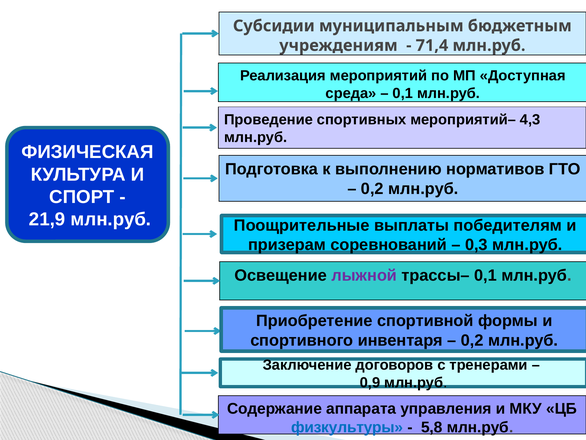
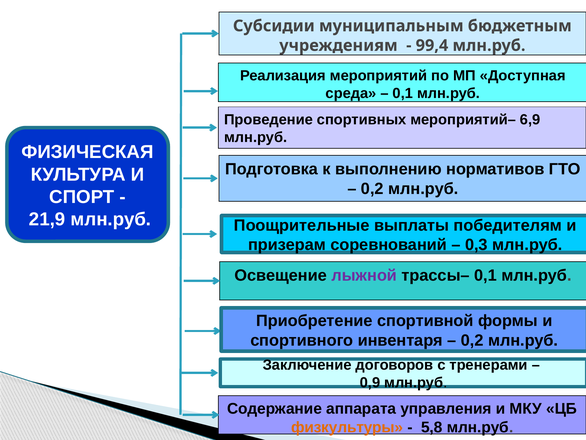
71,4: 71,4 -> 99,4
4,3: 4,3 -> 6,9
физкультуры colour: blue -> orange
